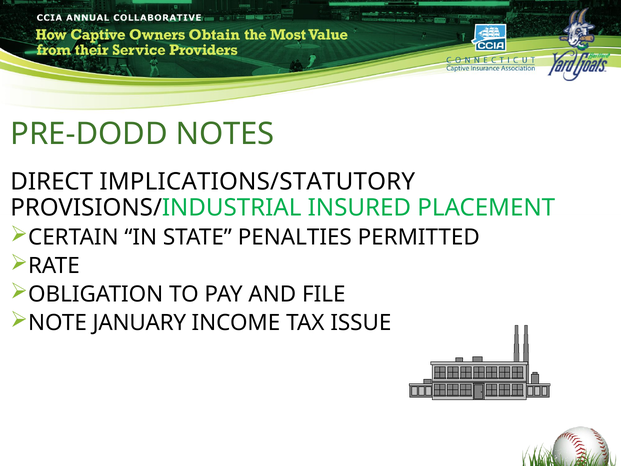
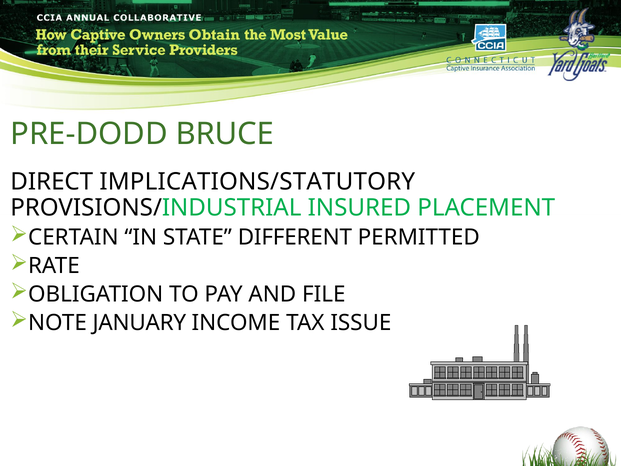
NOTES: NOTES -> BRUCE
PENALTIES: PENALTIES -> DIFFERENT
